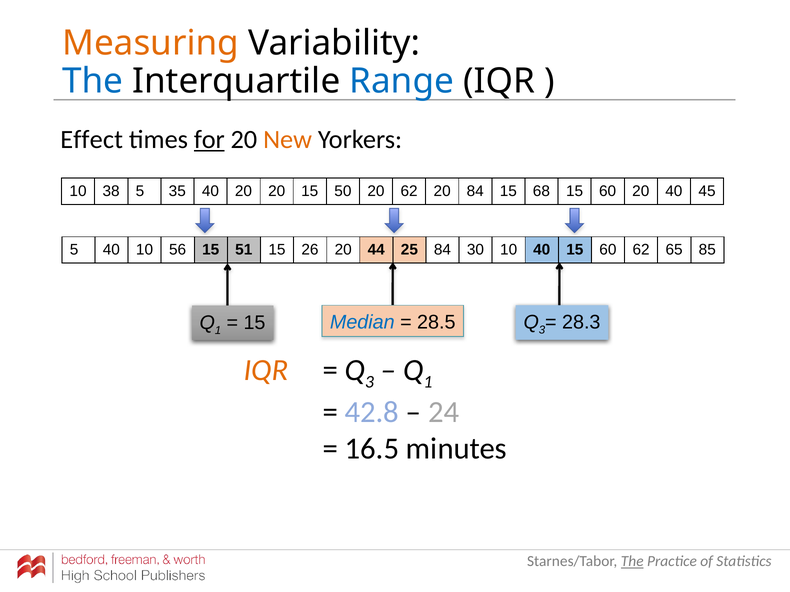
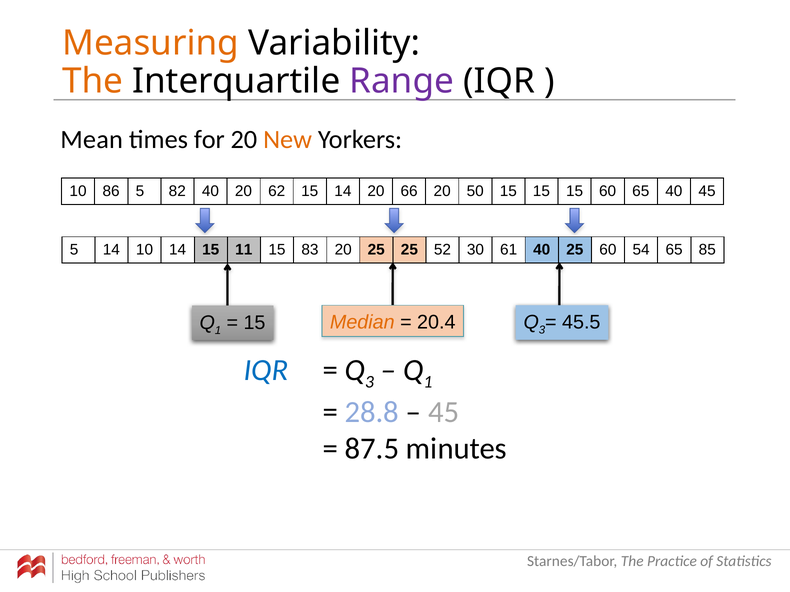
The at (93, 81) colour: blue -> orange
Range colour: blue -> purple
Effect: Effect -> Mean
for underline: present -> none
38: 38 -> 86
35: 35 -> 82
20 20: 20 -> 62
15 50: 50 -> 14
20 62: 62 -> 66
20 84: 84 -> 50
68 at (541, 191): 68 -> 15
60 20: 20 -> 65
5 40: 40 -> 14
10 56: 56 -> 14
51: 51 -> 11
26: 26 -> 83
20 44: 44 -> 25
25 84: 84 -> 52
30 10: 10 -> 61
40 15: 15 -> 25
60 62: 62 -> 54
Median colour: blue -> orange
28.5: 28.5 -> 20.4
28.3: 28.3 -> 45.5
IQR at (266, 370) colour: orange -> blue
42.8: 42.8 -> 28.8
24 at (444, 412): 24 -> 45
16.5: 16.5 -> 87.5
The at (632, 562) underline: present -> none
